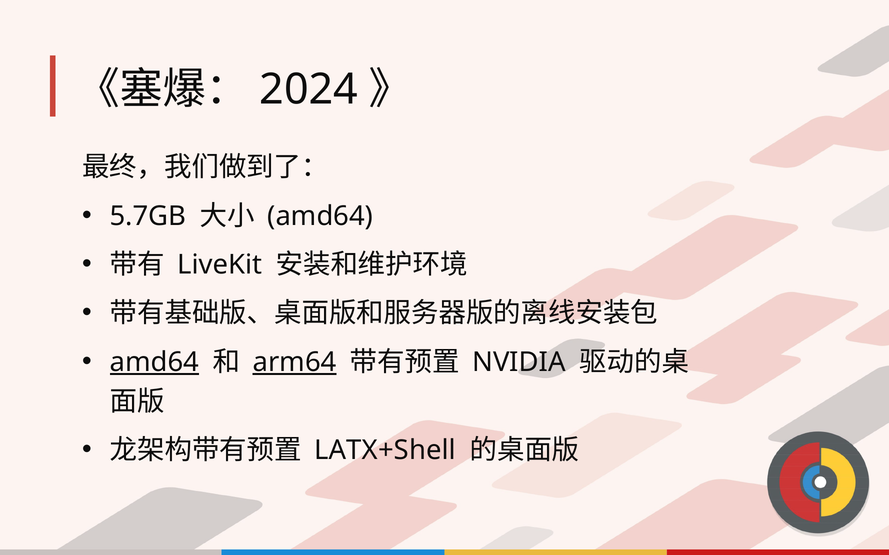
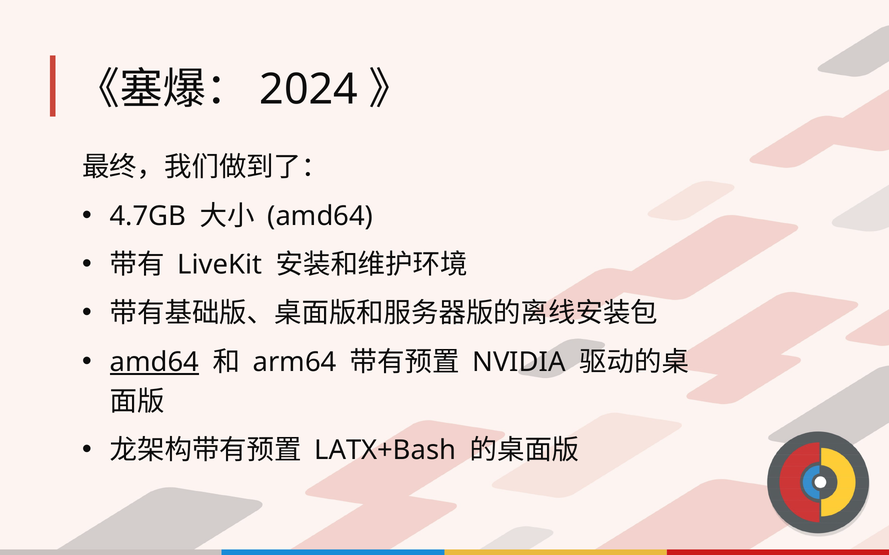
5.7GB: 5.7GB -> 4.7GB
arm64 underline: present -> none
LATX+Shell: LATX+Shell -> LATX+Bash
